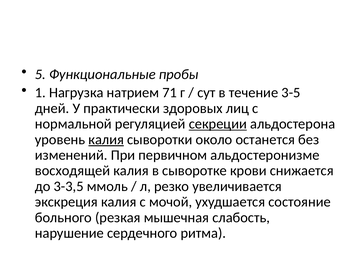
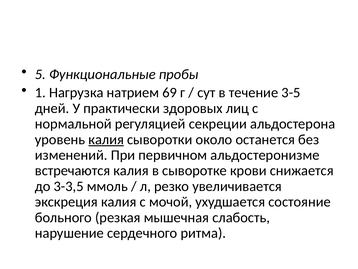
71: 71 -> 69
секреции underline: present -> none
восходящей: восходящей -> встречаются
